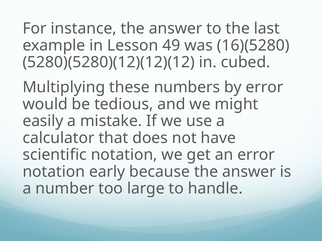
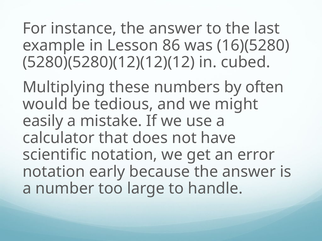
49: 49 -> 86
by error: error -> often
